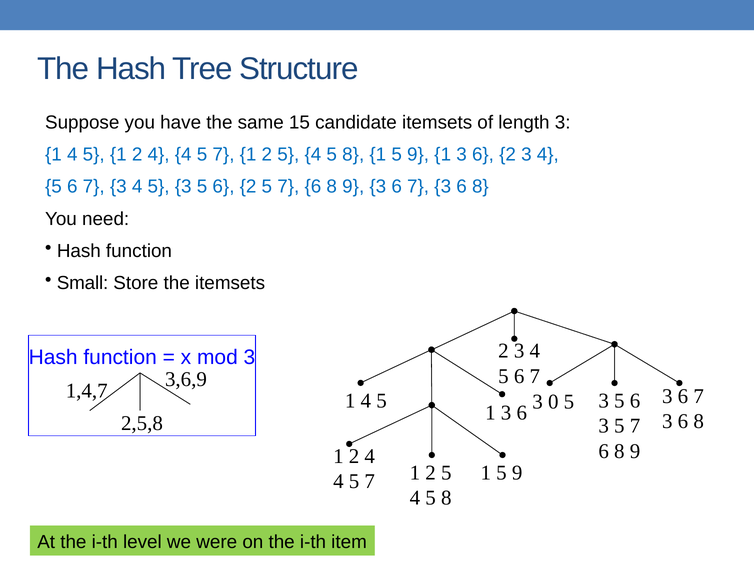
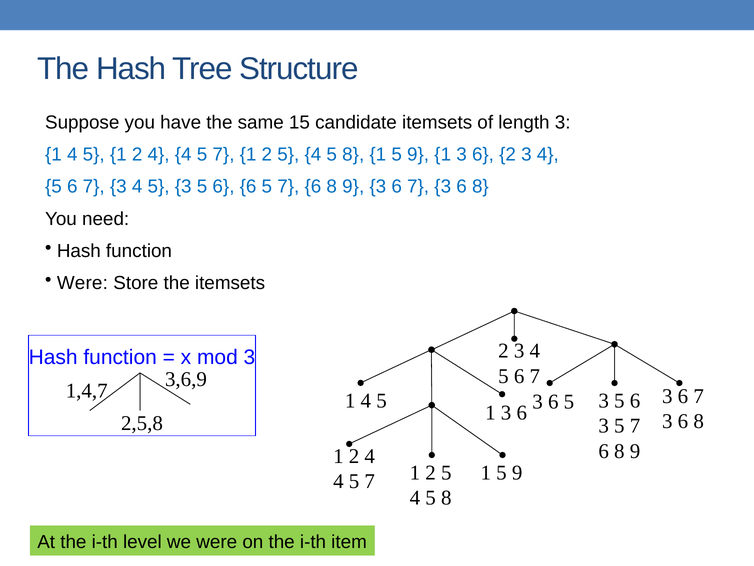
5 6 2: 2 -> 6
Small at (83, 283): Small -> Were
0 at (553, 401): 0 -> 6
